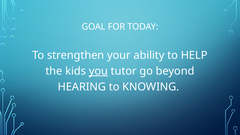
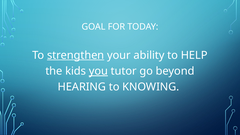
strengthen underline: none -> present
